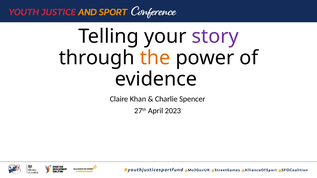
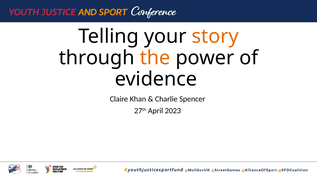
story colour: purple -> orange
